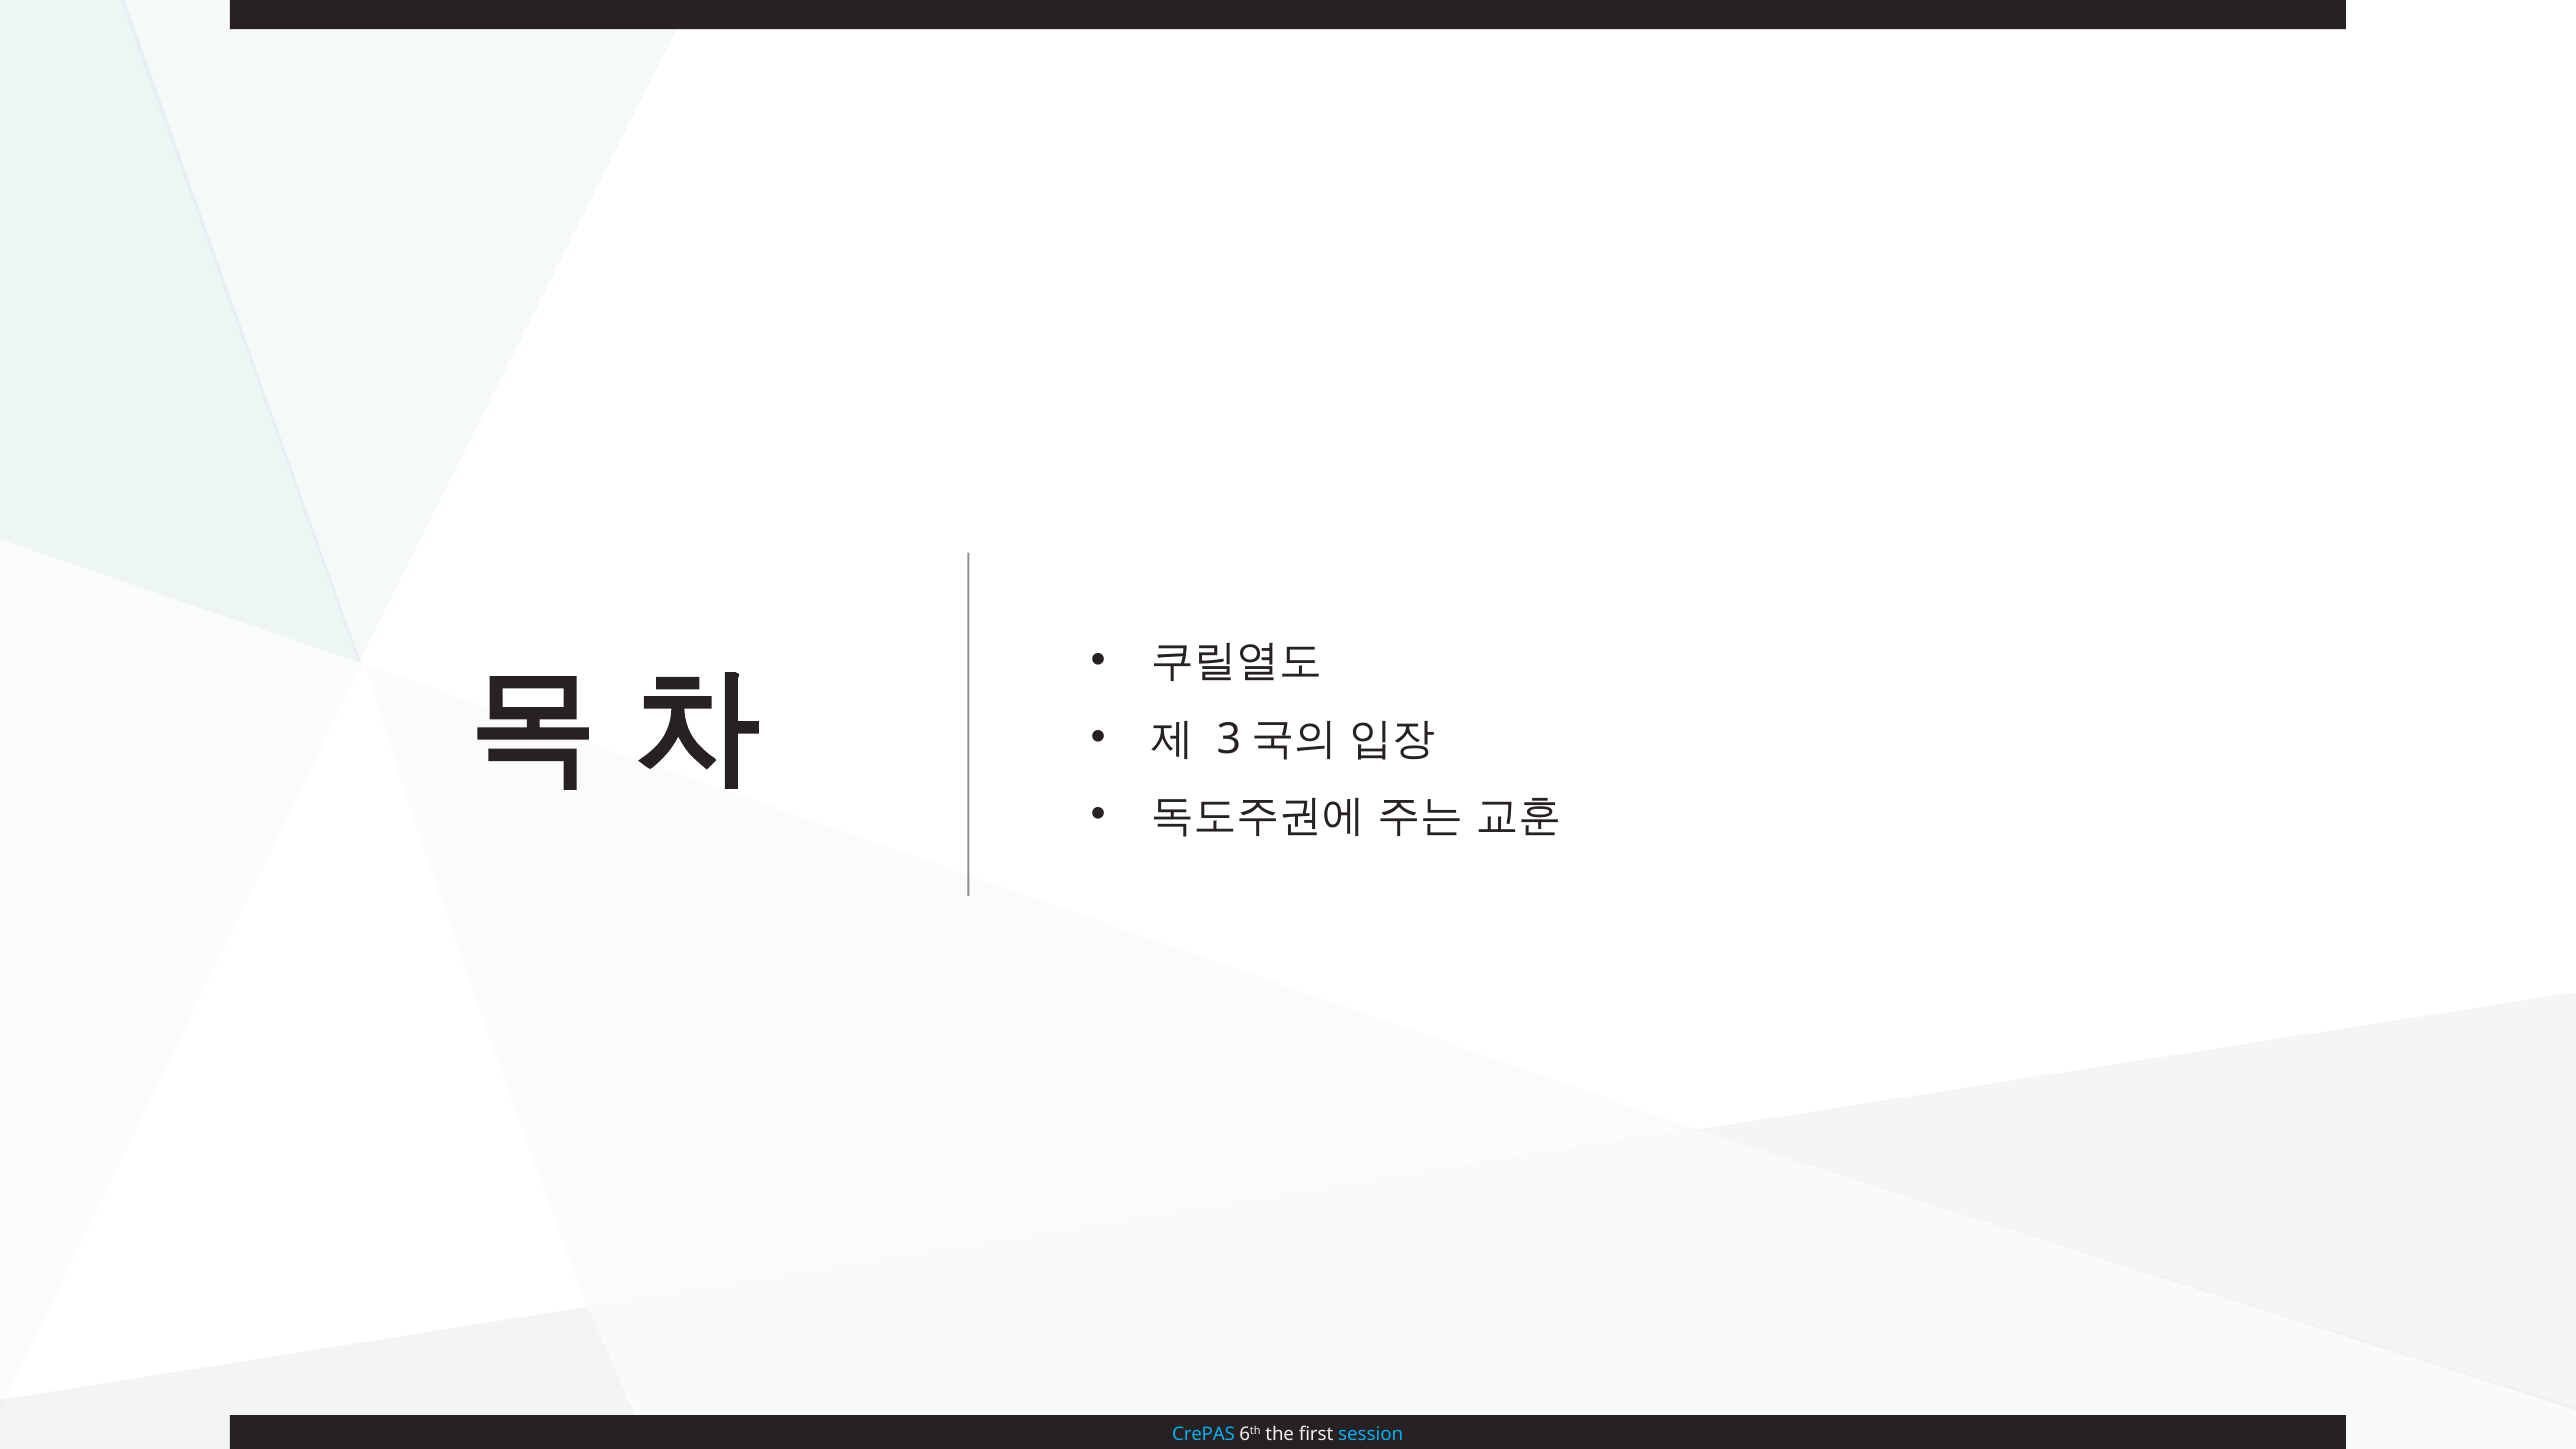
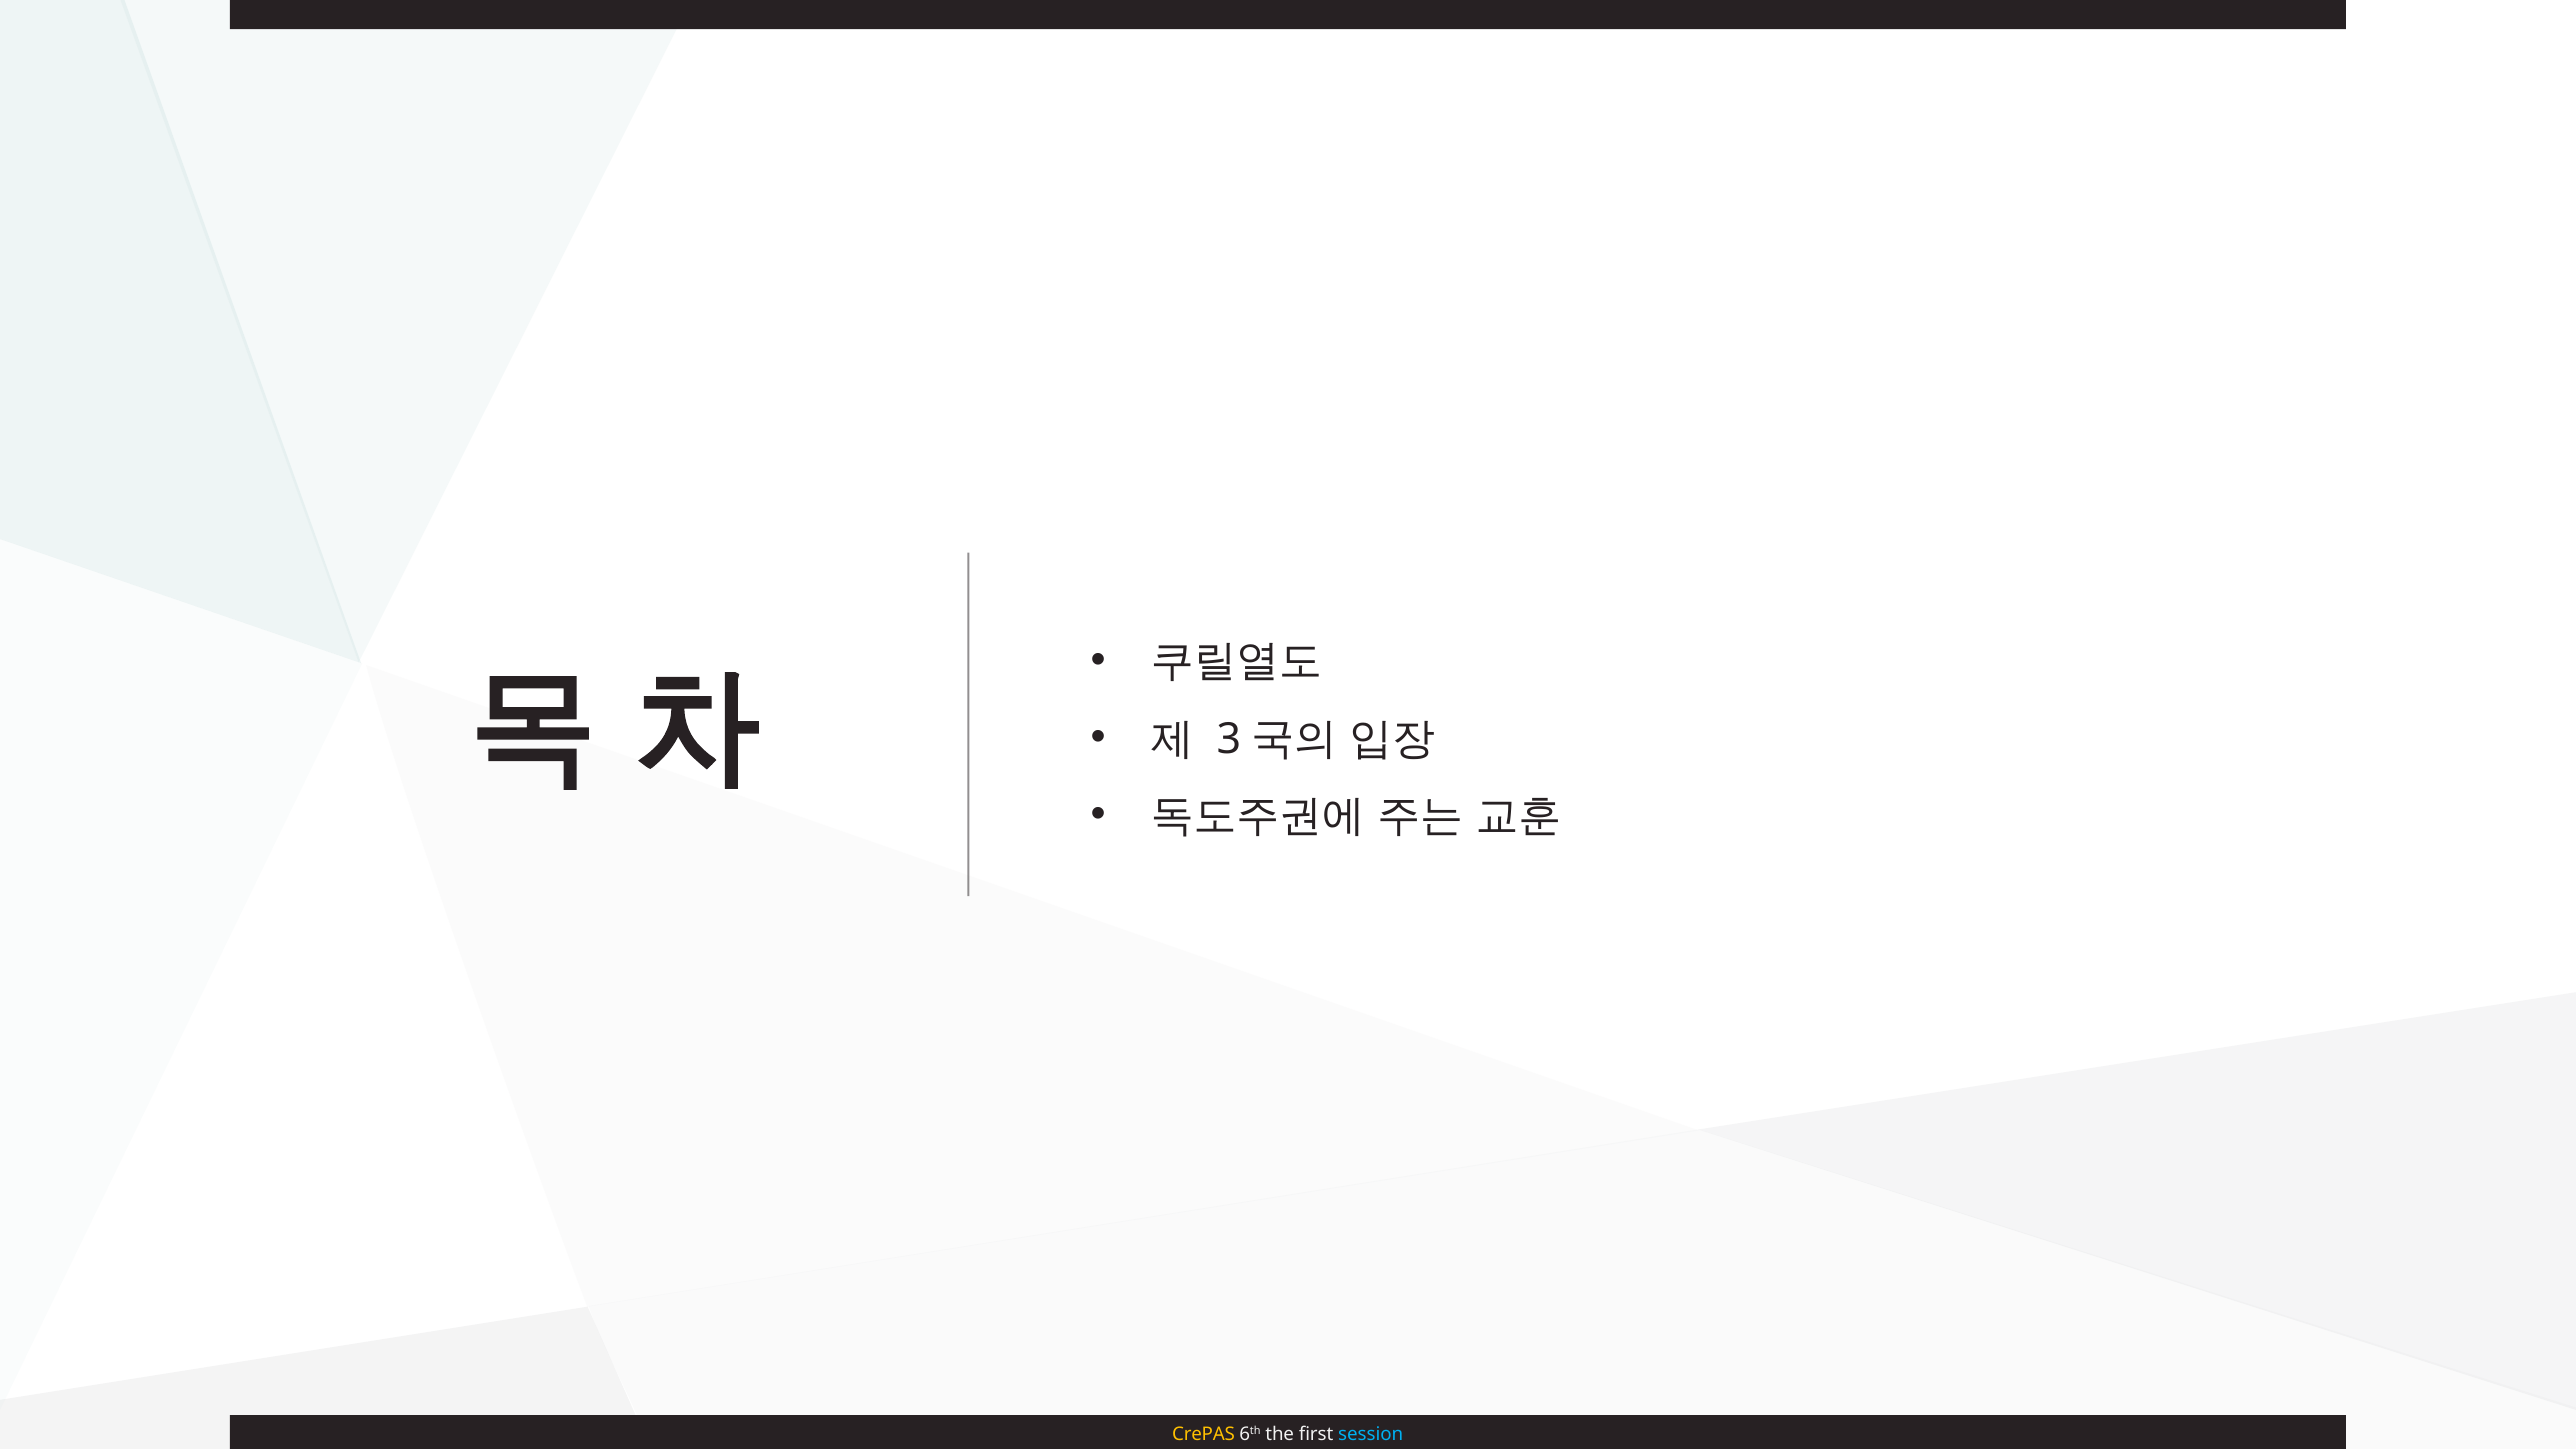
CrePAS colour: light blue -> yellow
